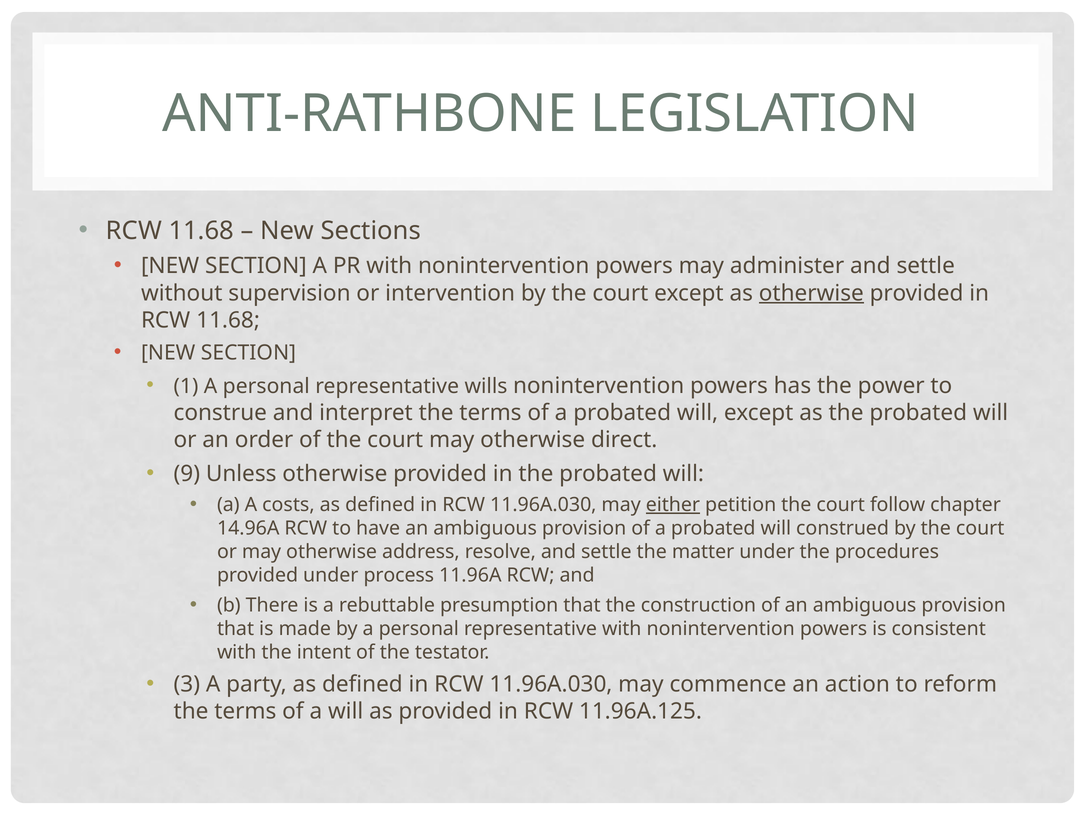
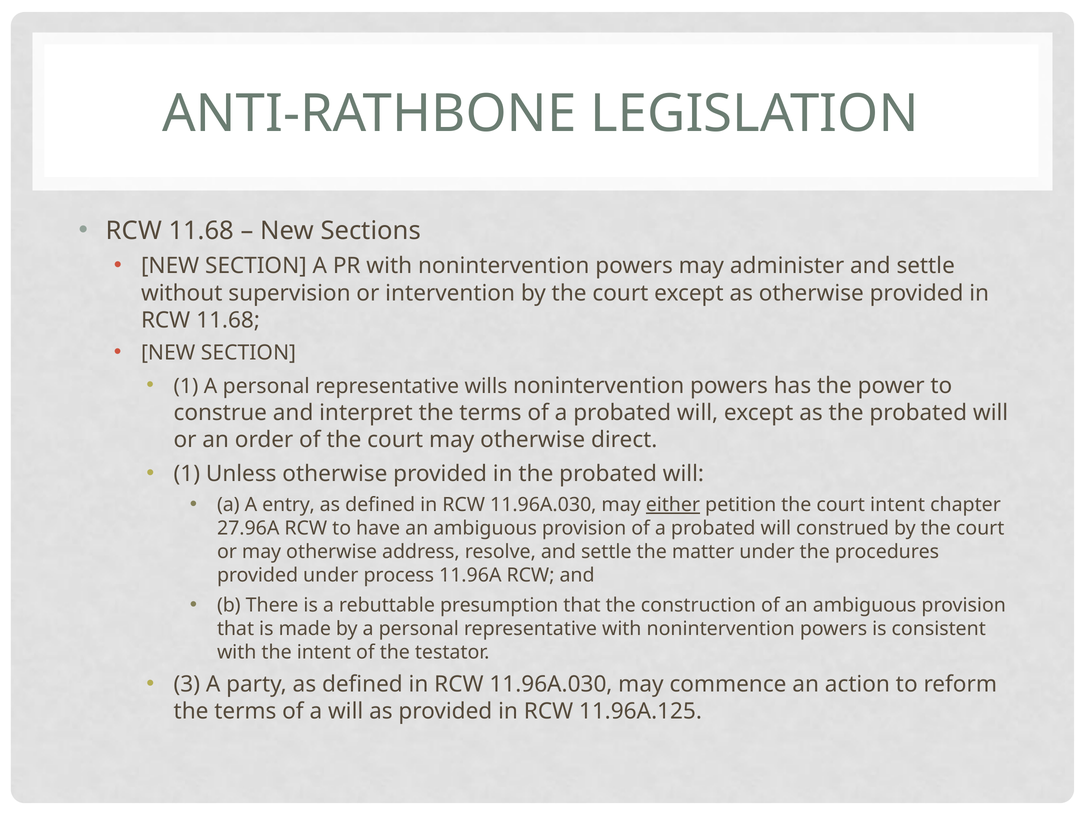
otherwise at (811, 293) underline: present -> none
9 at (187, 474): 9 -> 1
costs: costs -> entry
court follow: follow -> intent
14.96A: 14.96A -> 27.96A
